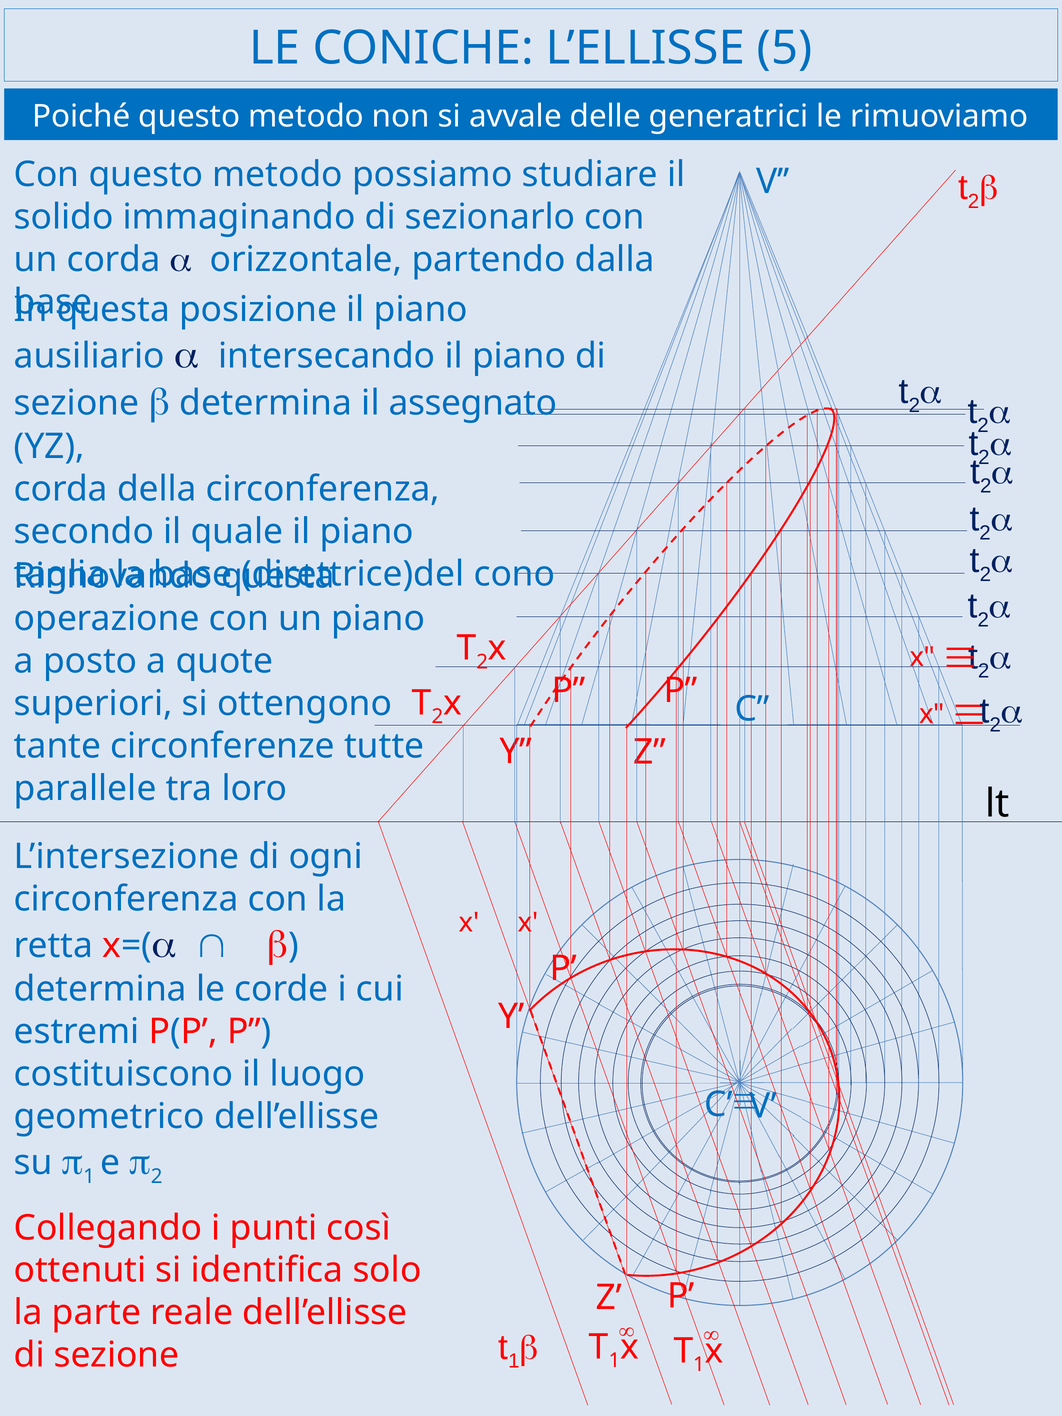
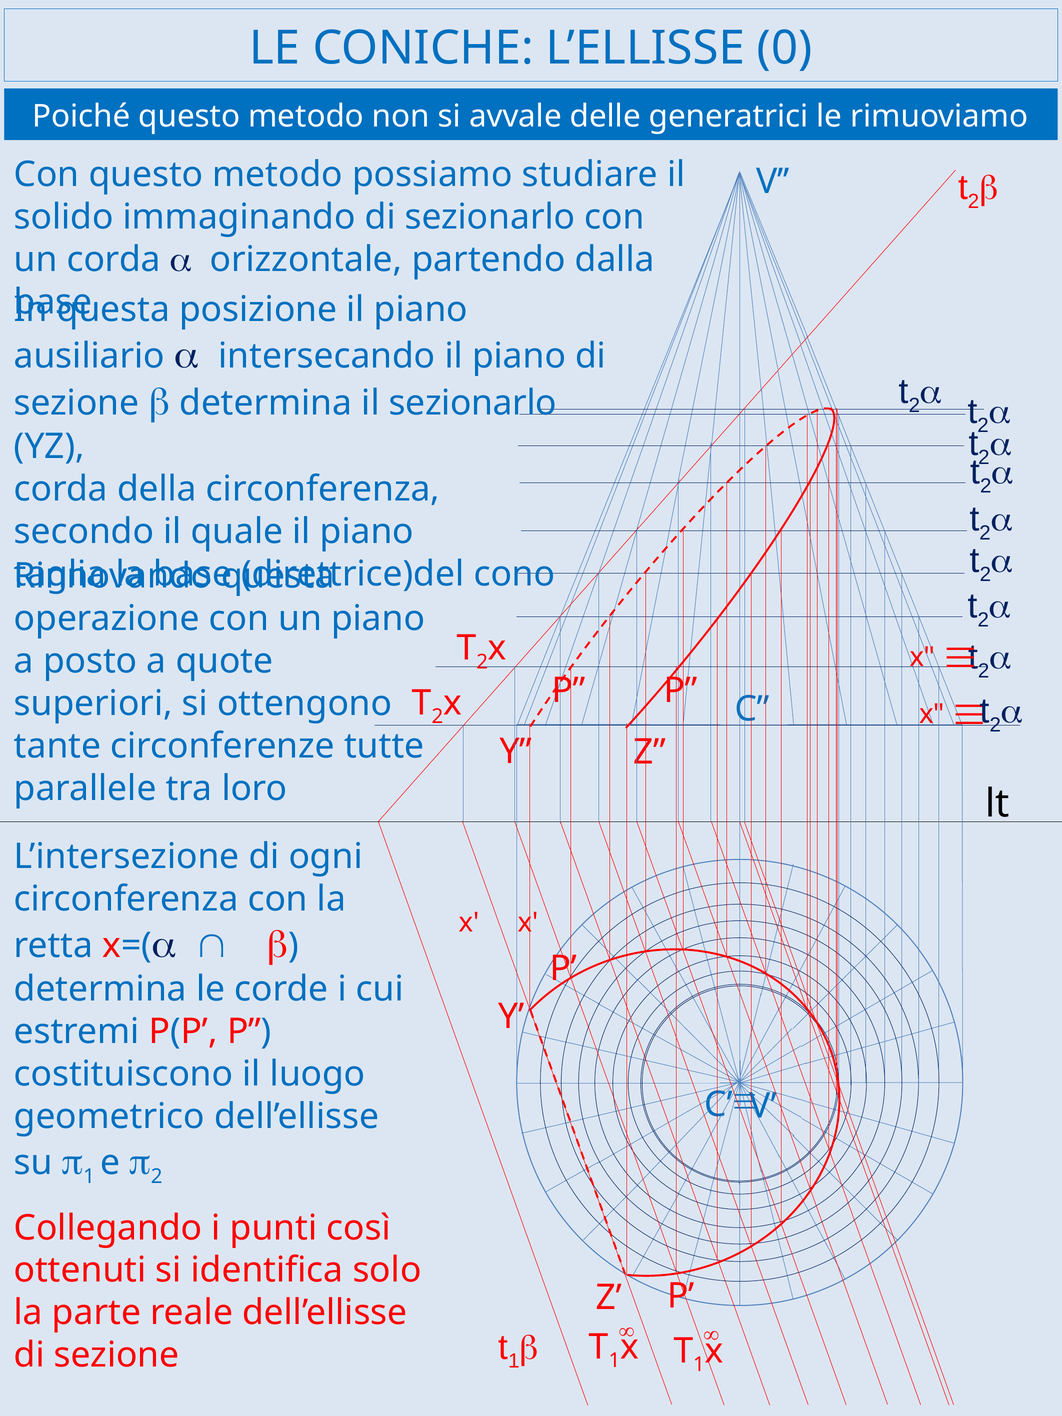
5: 5 -> 0
il assegnato: assegnato -> sezionarlo
